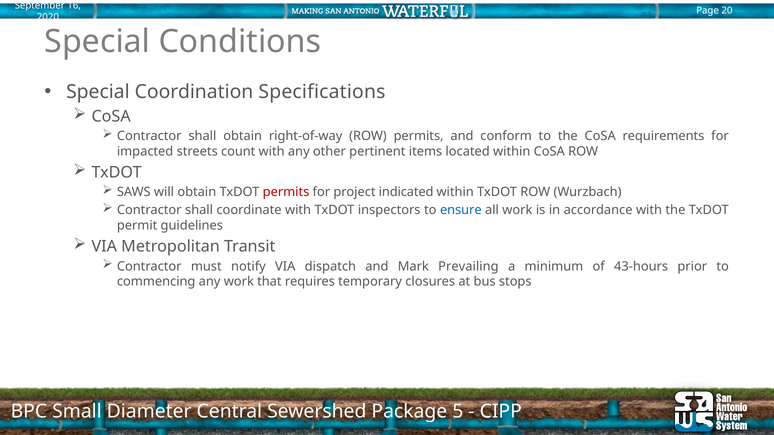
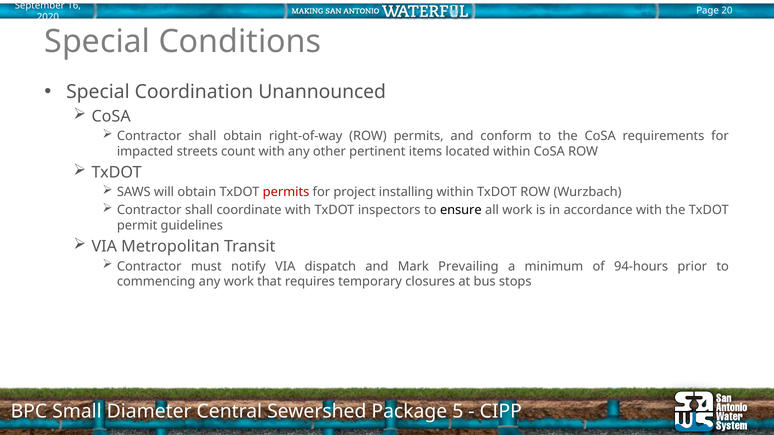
Specifications: Specifications -> Unannounced
indicated: indicated -> installing
ensure colour: blue -> black
43-hours: 43-hours -> 94-hours
